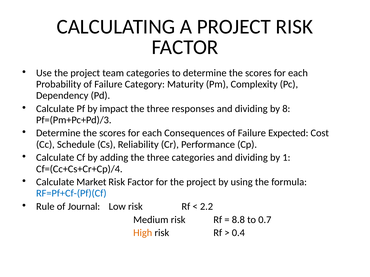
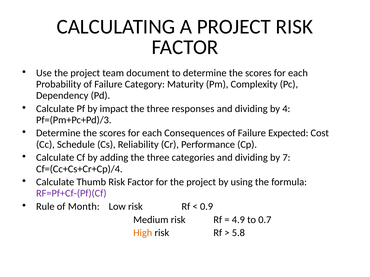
team categories: categories -> document
8: 8 -> 4
1: 1 -> 7
Market: Market -> Thumb
RF=Pf+Cf-(Pf)(Cf colour: blue -> purple
Journal: Journal -> Month
2.2: 2.2 -> 0.9
8.8: 8.8 -> 4.9
0.4: 0.4 -> 5.8
